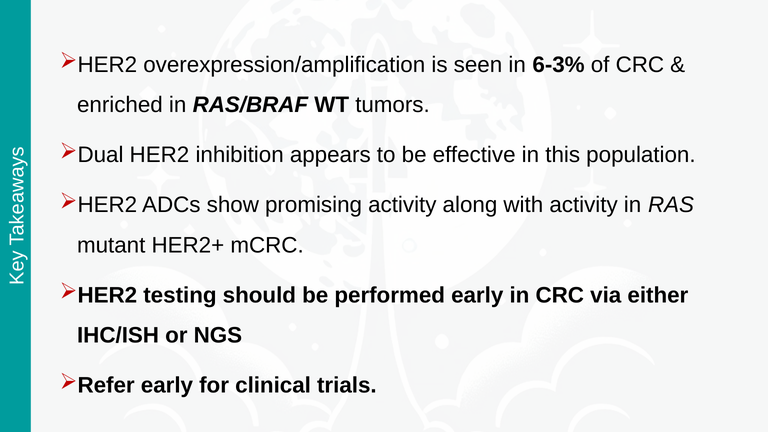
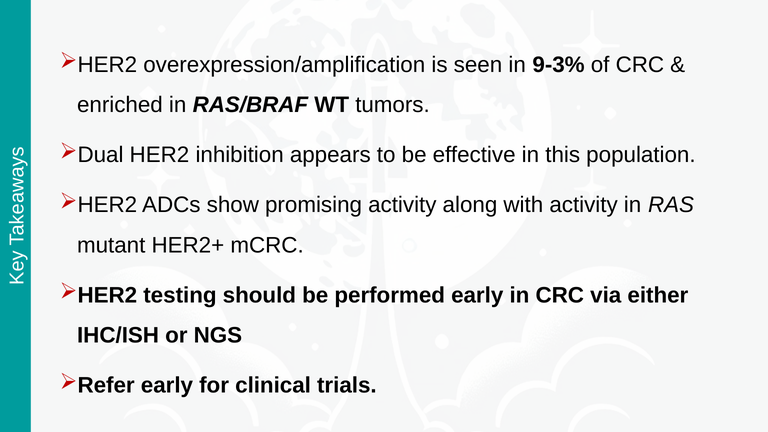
6-3%: 6-3% -> 9-3%
